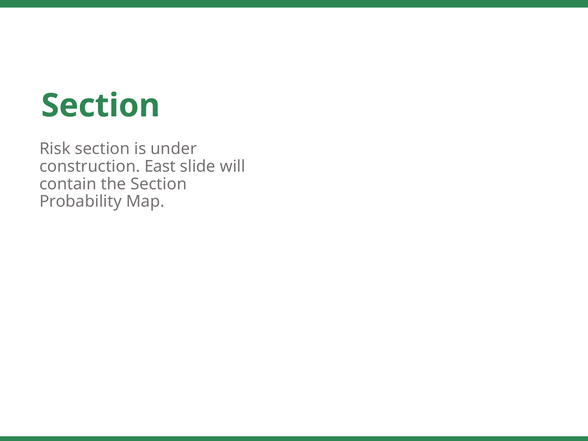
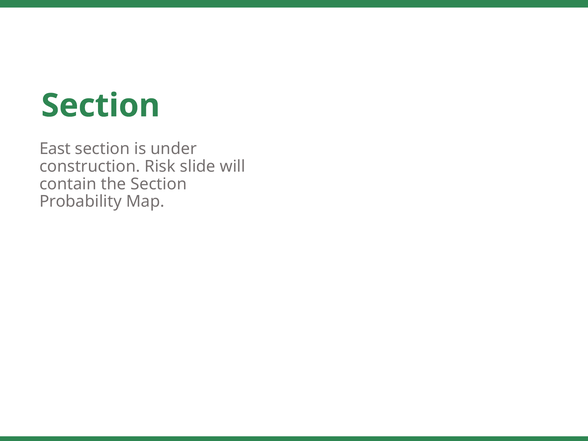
Risk: Risk -> East
East: East -> Risk
